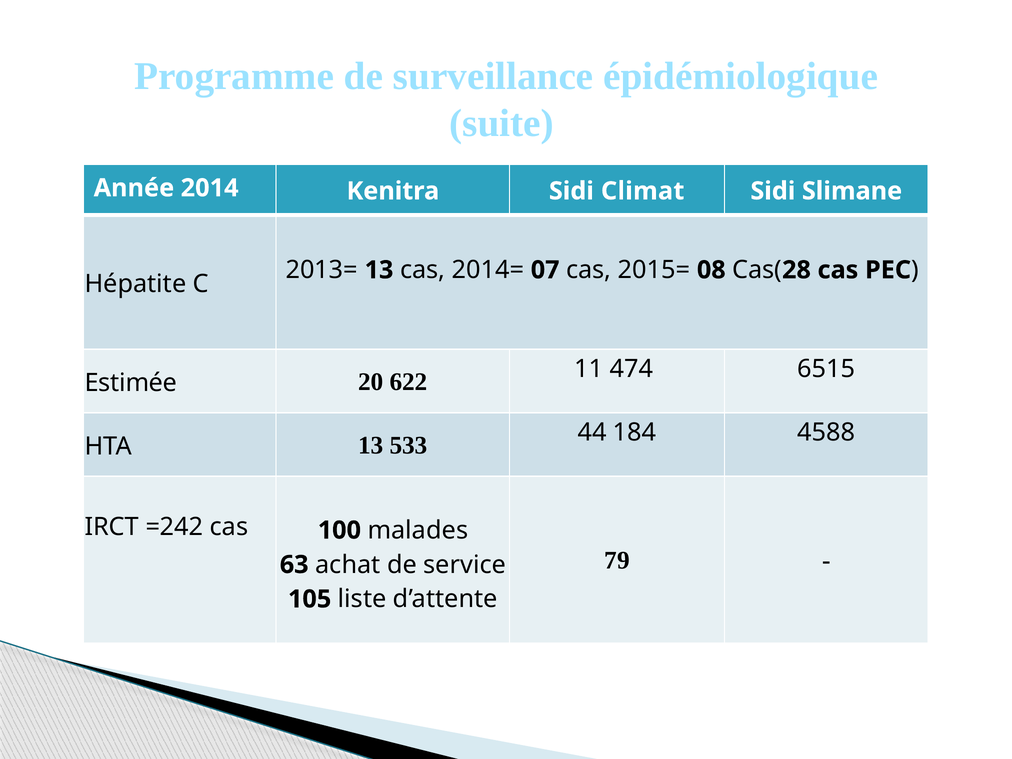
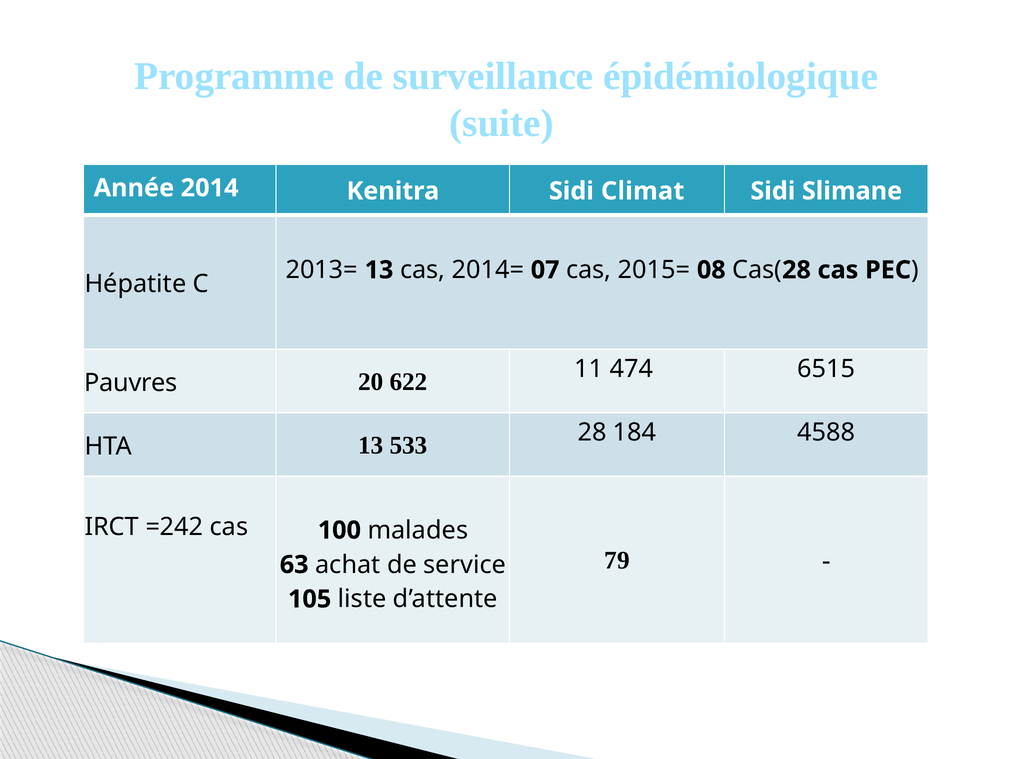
Estimée: Estimée -> Pauvres
533 44: 44 -> 28
